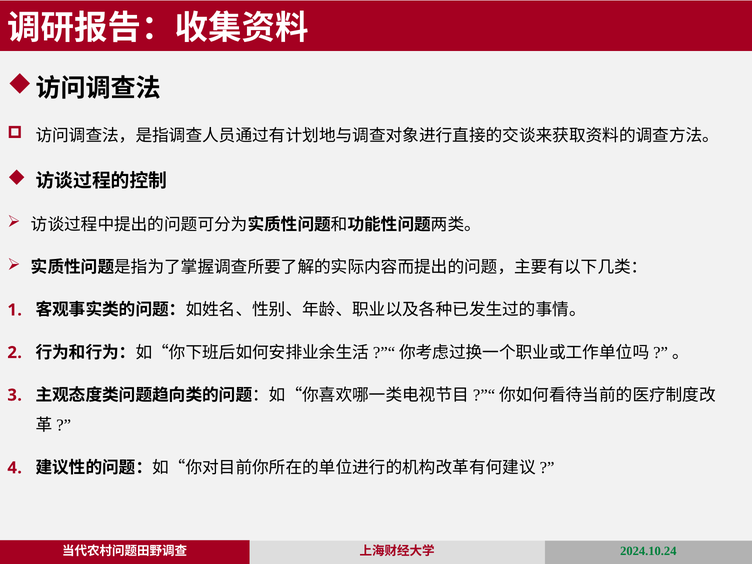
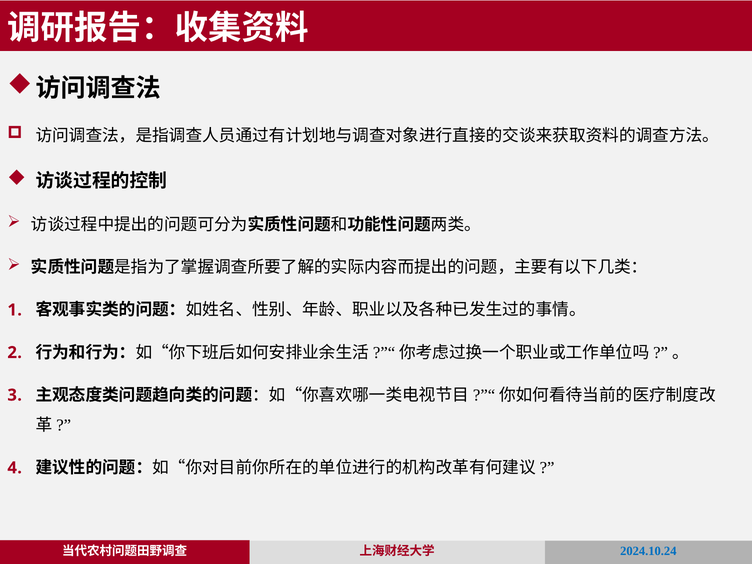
2024.10.24 colour: green -> blue
